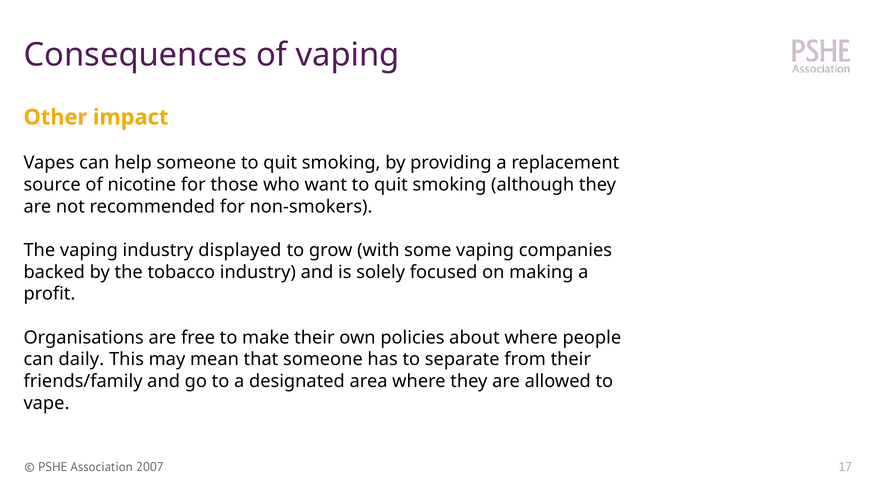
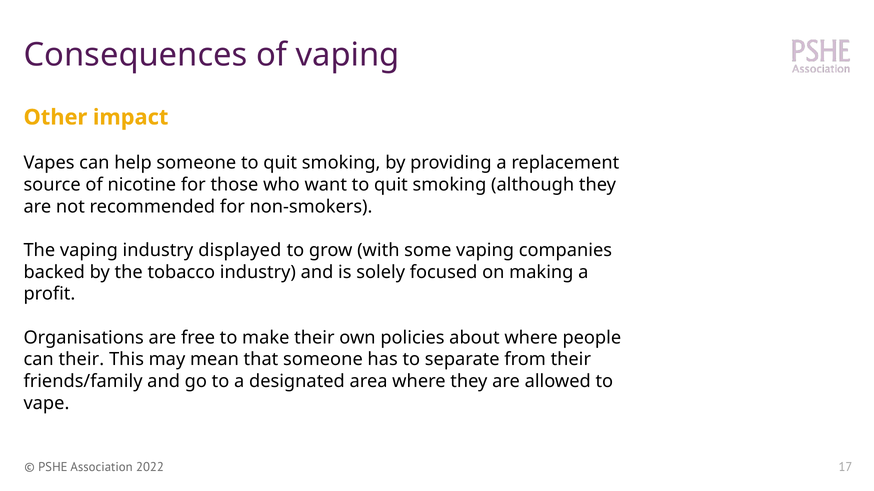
can daily: daily -> their
2007: 2007 -> 2022
